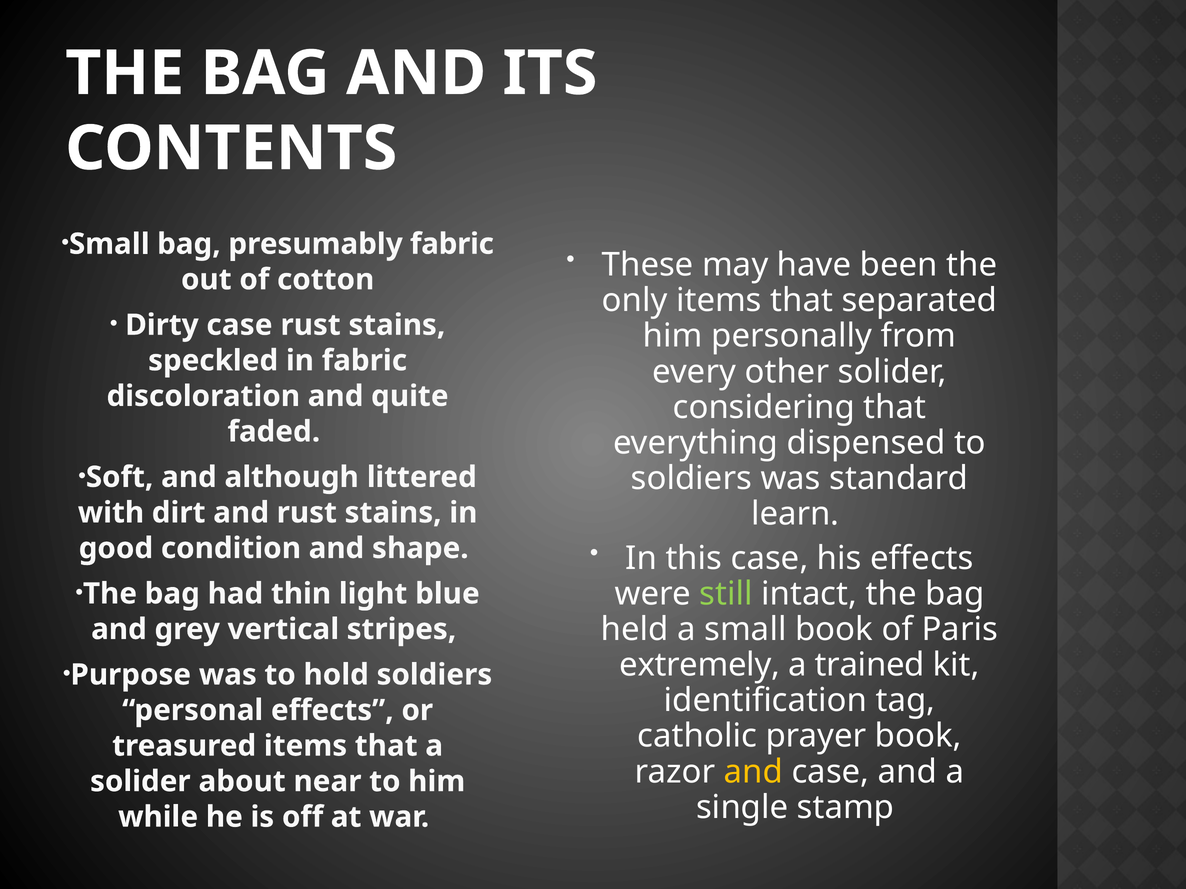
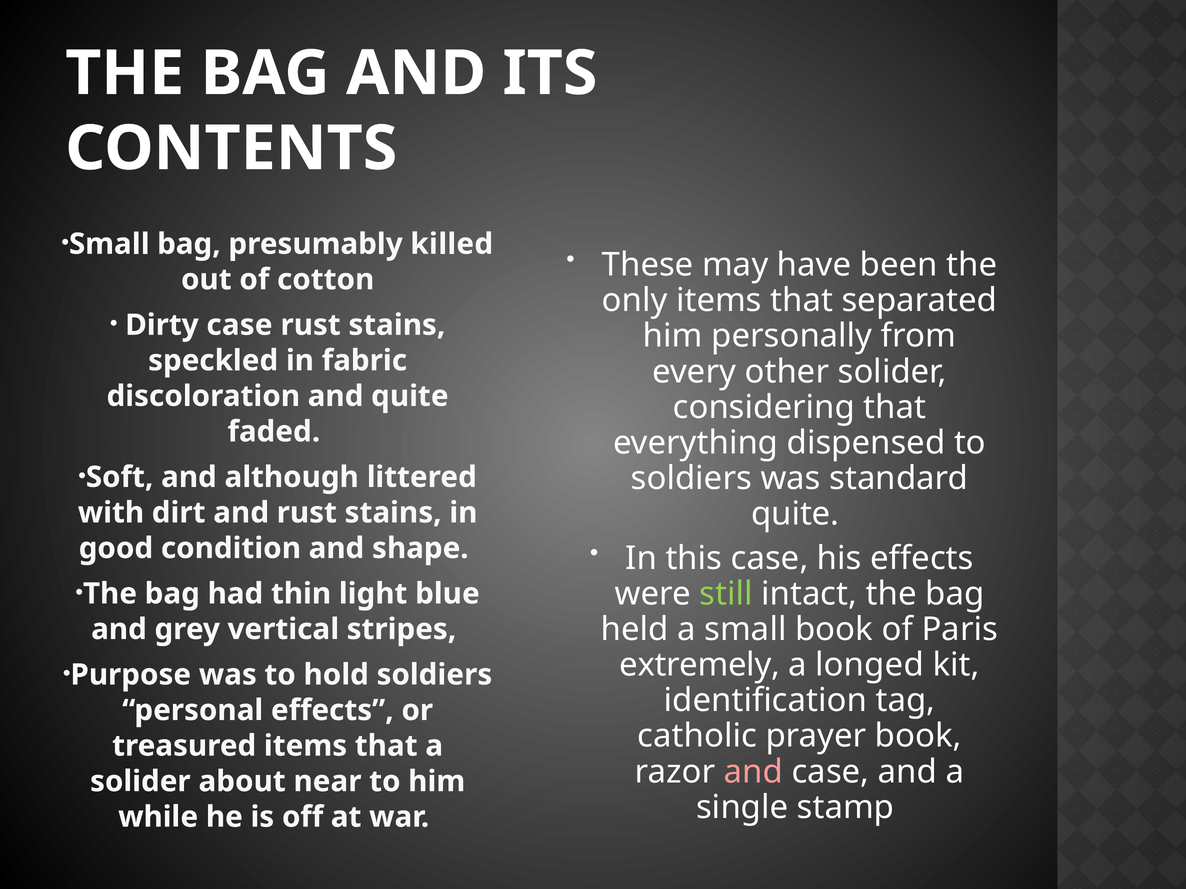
presumably fabric: fabric -> killed
learn at (795, 514): learn -> quite
trained: trained -> longed
and at (753, 772) colour: yellow -> pink
